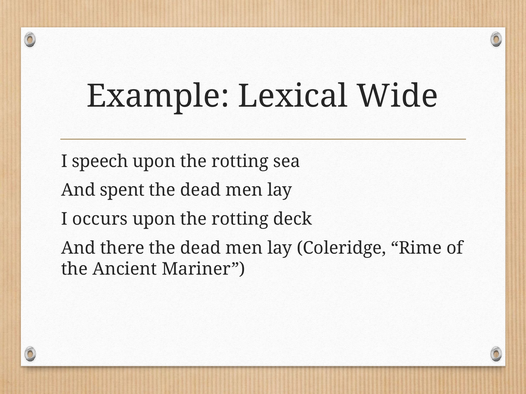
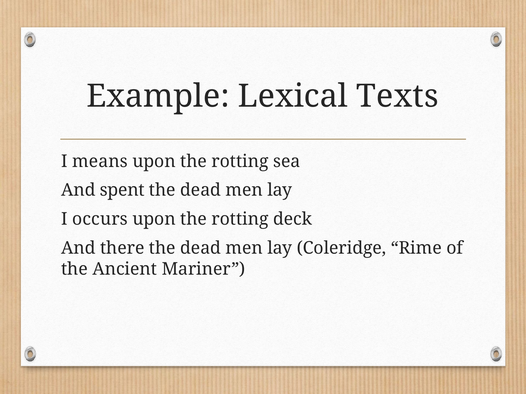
Wide: Wide -> Texts
speech: speech -> means
